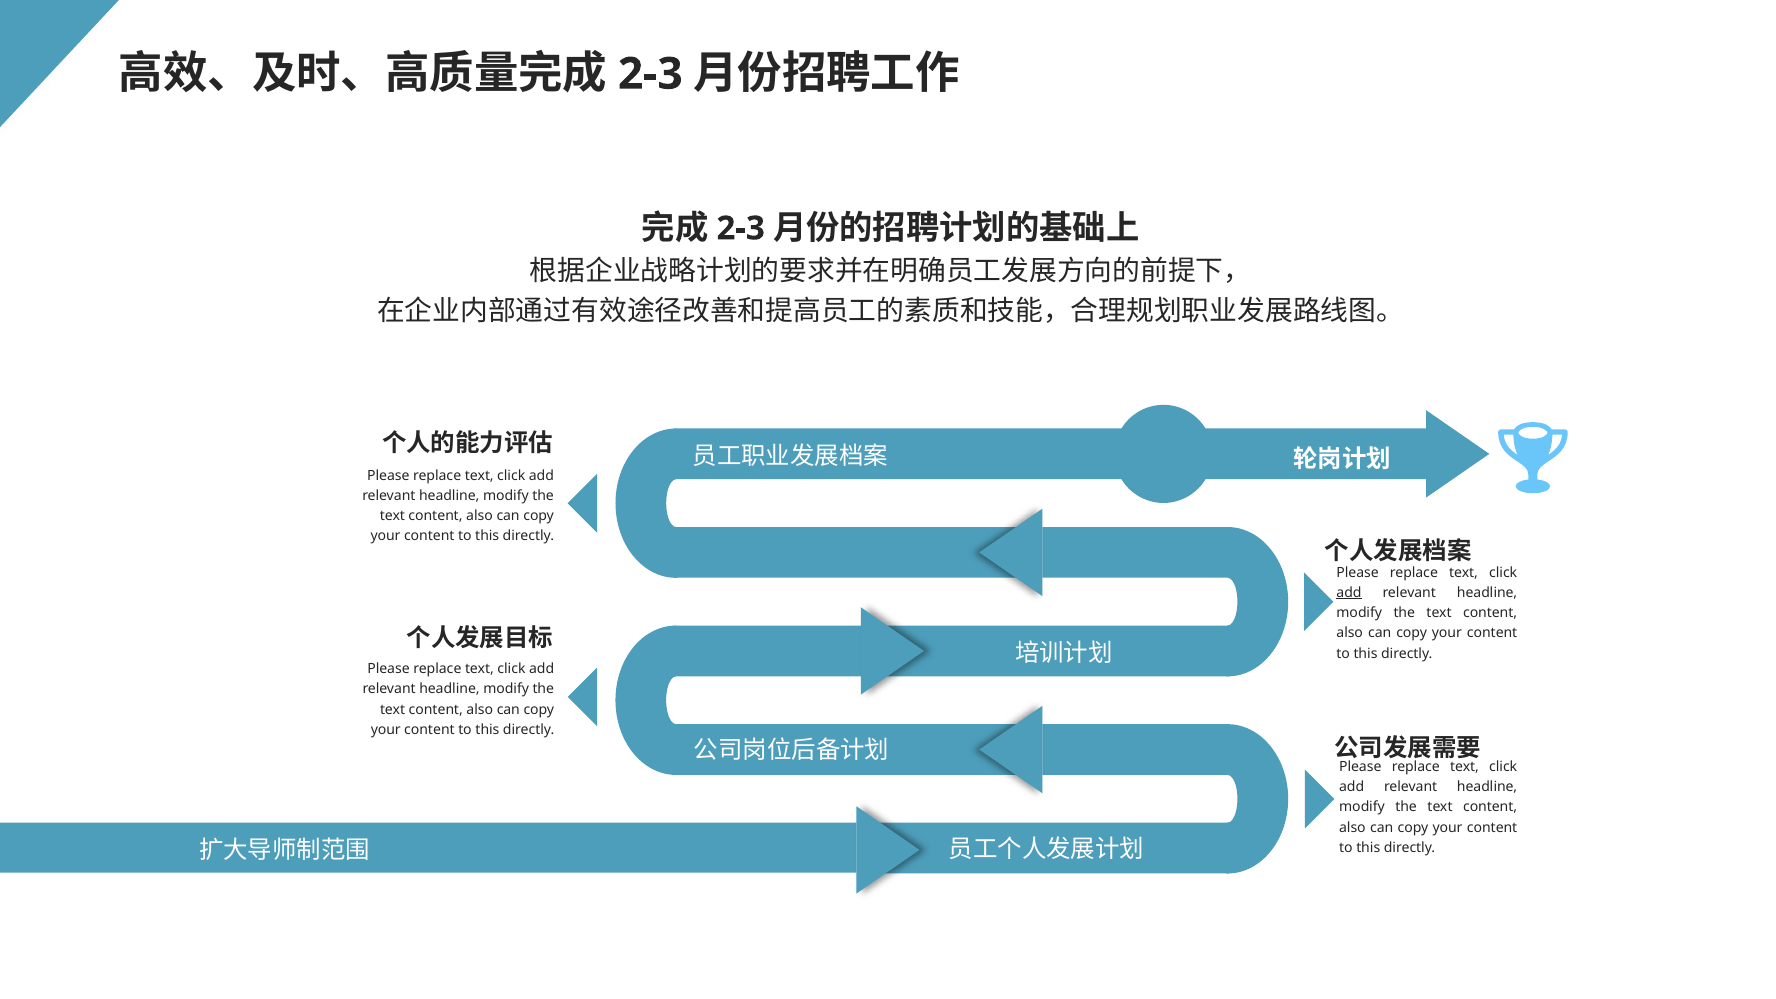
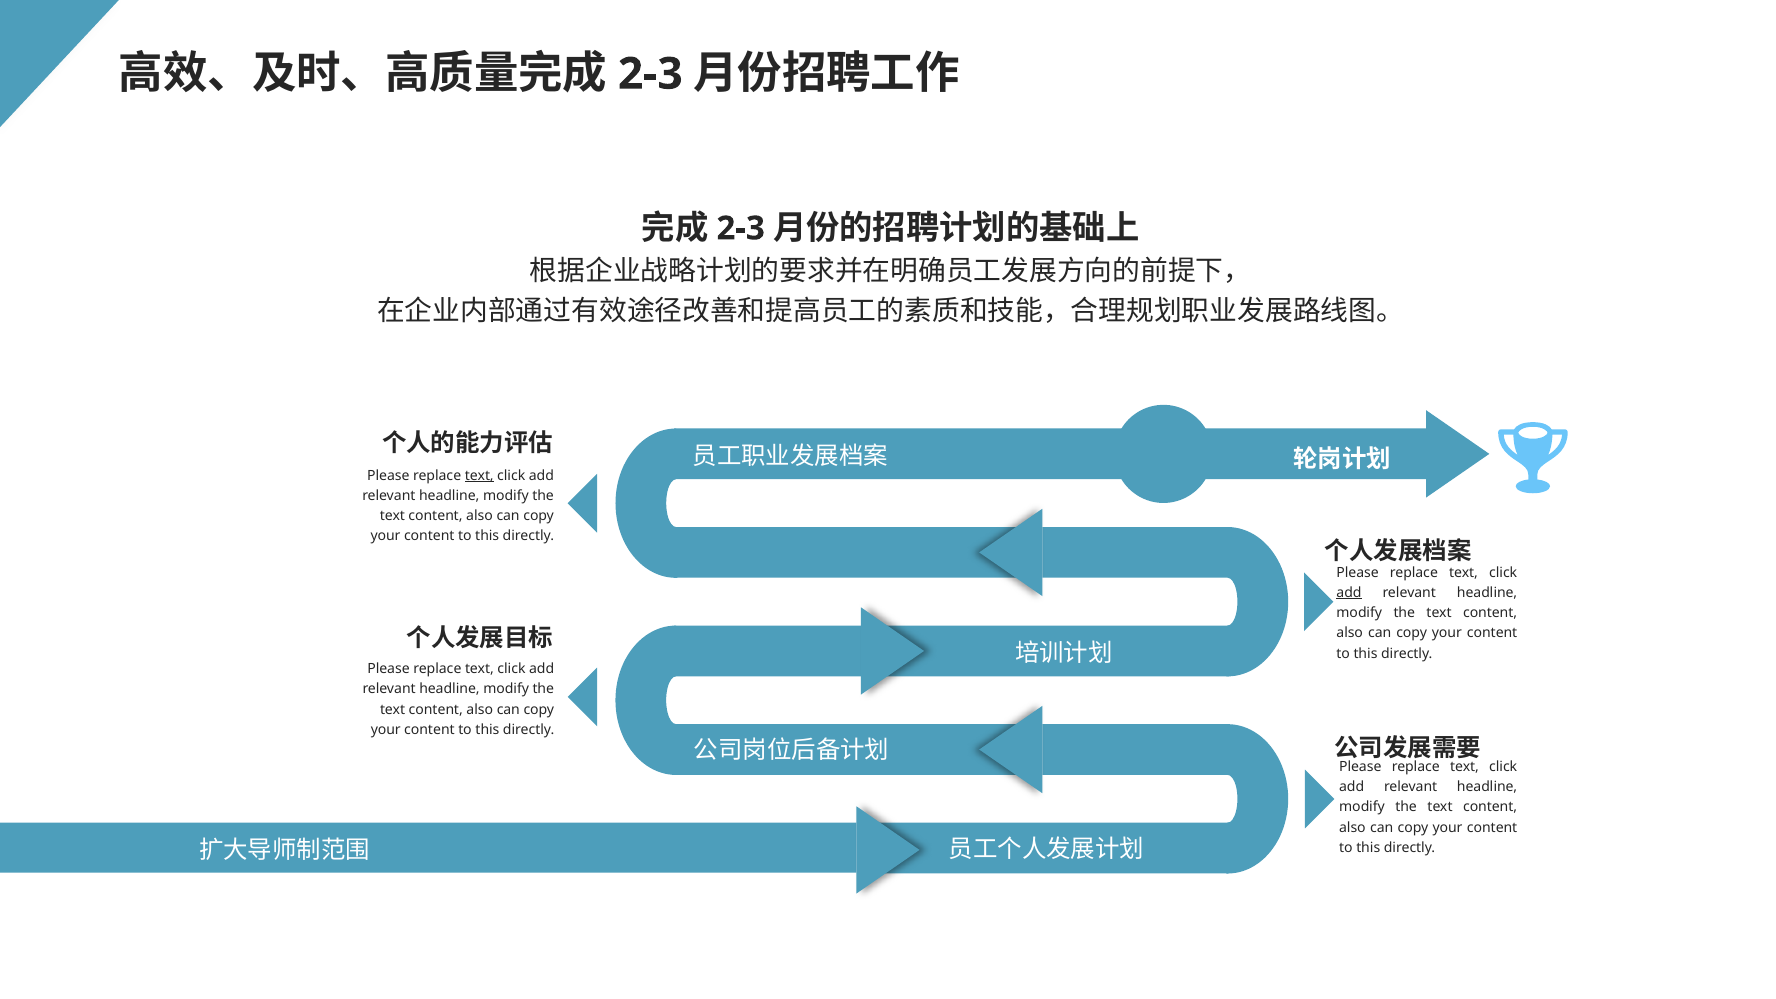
text at (479, 475) underline: none -> present
